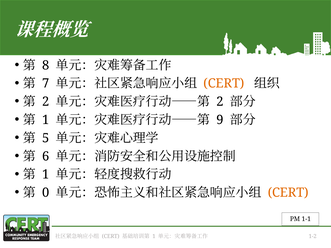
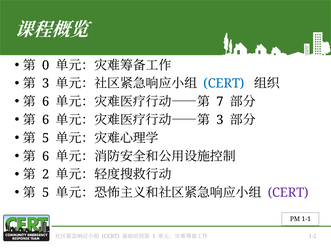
8: 8 -> 0
7 at (46, 84): 7 -> 3
CERT at (224, 84) colour: orange -> blue
2 at (46, 102): 2 -> 6
2 at (220, 102): 2 -> 7
1 at (46, 120): 1 -> 6
9 at (220, 120): 9 -> 3
1 at (46, 175): 1 -> 2
0 at (46, 193): 0 -> 5
CERT at (288, 193) colour: orange -> purple
